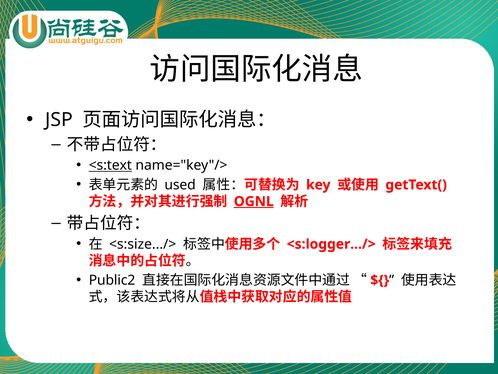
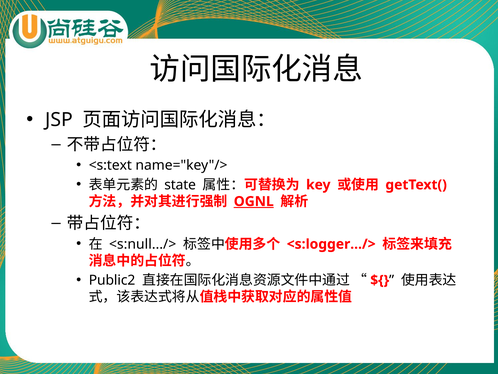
<s:text underline: present -> none
used: used -> state
<s:size.../>: <s:size.../> -> <s:null.../>
